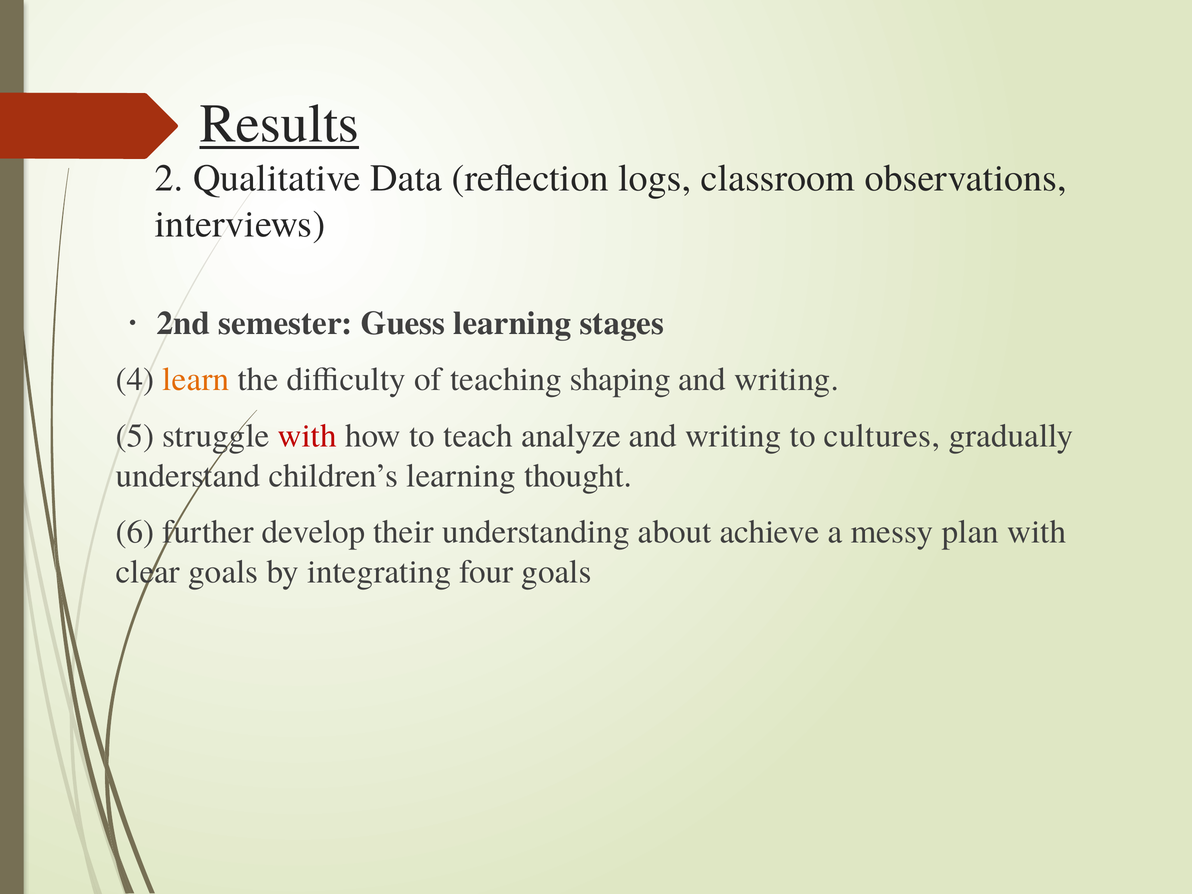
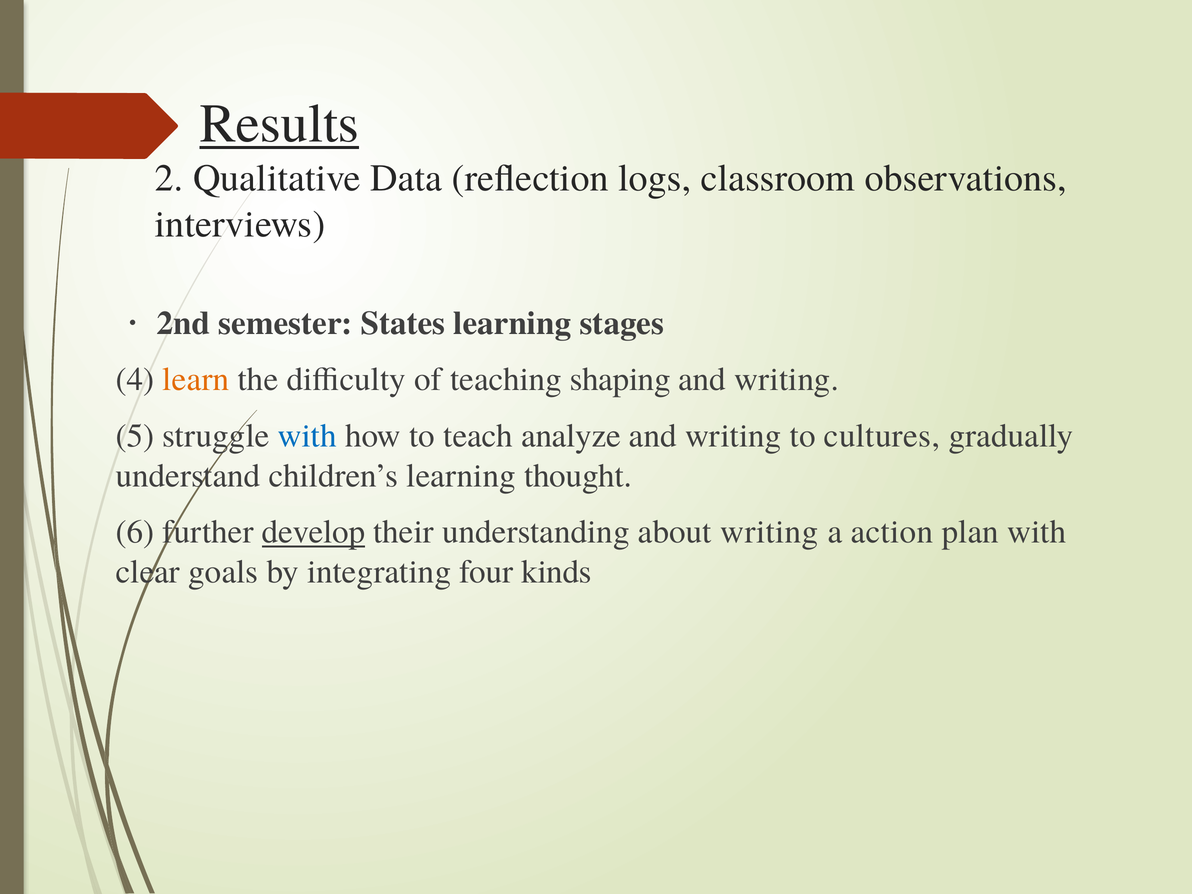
Guess: Guess -> States
with at (307, 436) colour: red -> blue
develop underline: none -> present
about achieve: achieve -> writing
messy: messy -> action
four goals: goals -> kinds
